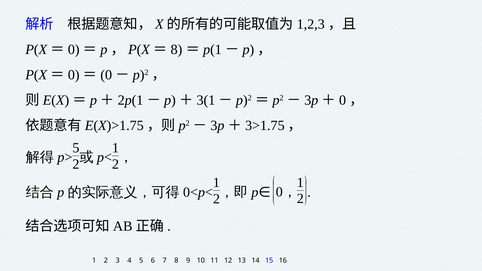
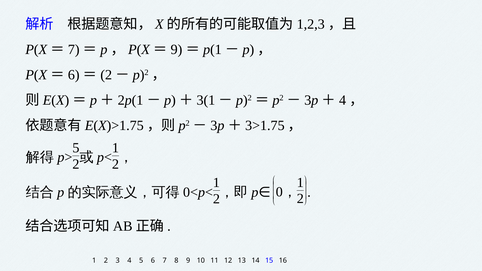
0 at (74, 50): 0 -> 7
8 at (176, 50): 8 -> 9
0 at (74, 75): 0 -> 6
0 at (106, 75): 0 -> 2
0 at (343, 100): 0 -> 4
